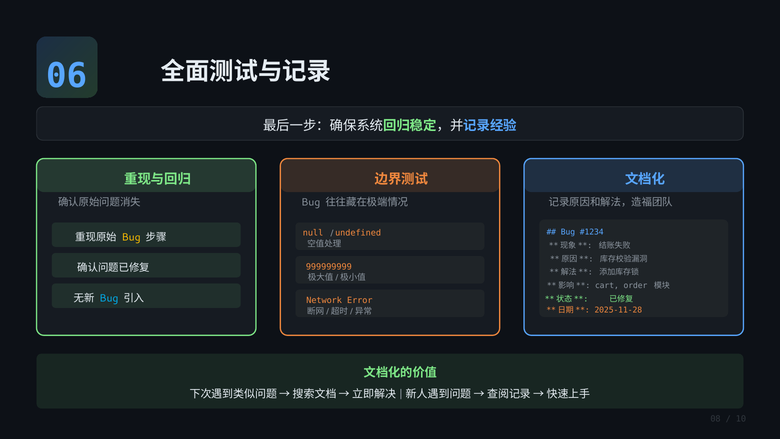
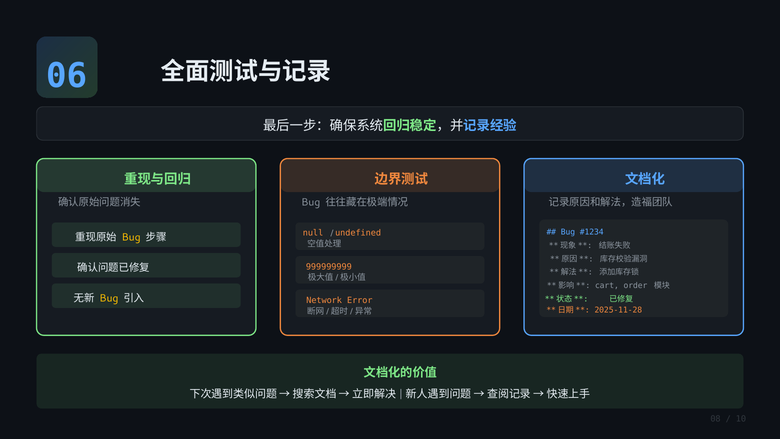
Bug at (109, 298) colour: light blue -> yellow
